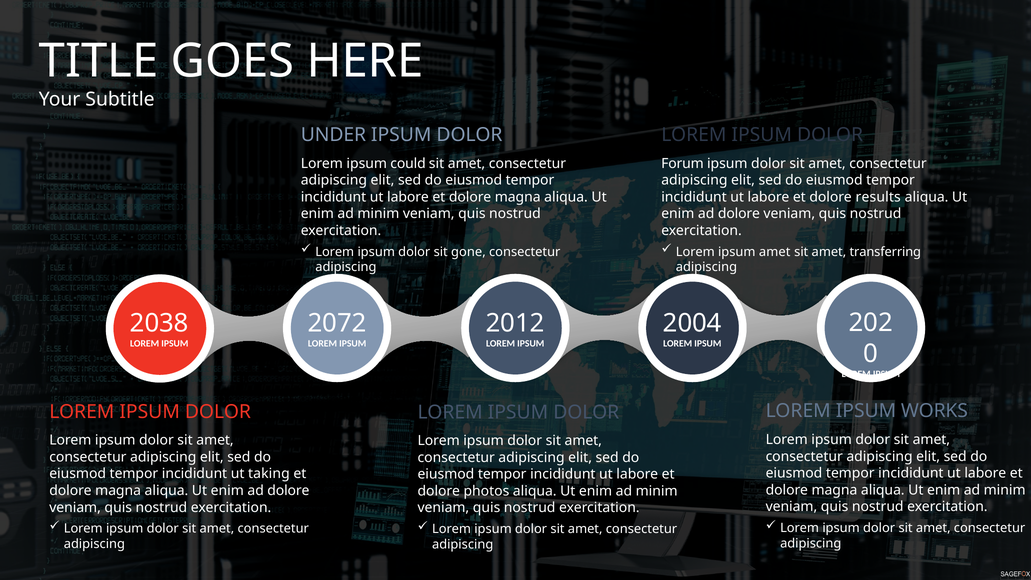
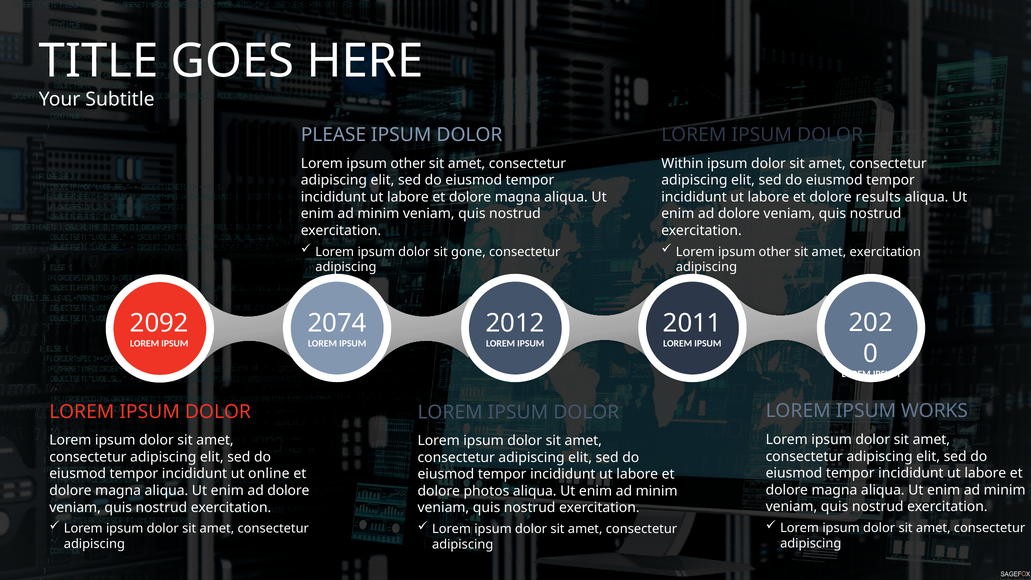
UNDER: UNDER -> PLEASE
could at (408, 163): could -> other
Forum: Forum -> Within
amet at (775, 252): amet -> other
amet transferring: transferring -> exercitation
2038: 2038 -> 2092
2072: 2072 -> 2074
2004: 2004 -> 2011
taking: taking -> online
